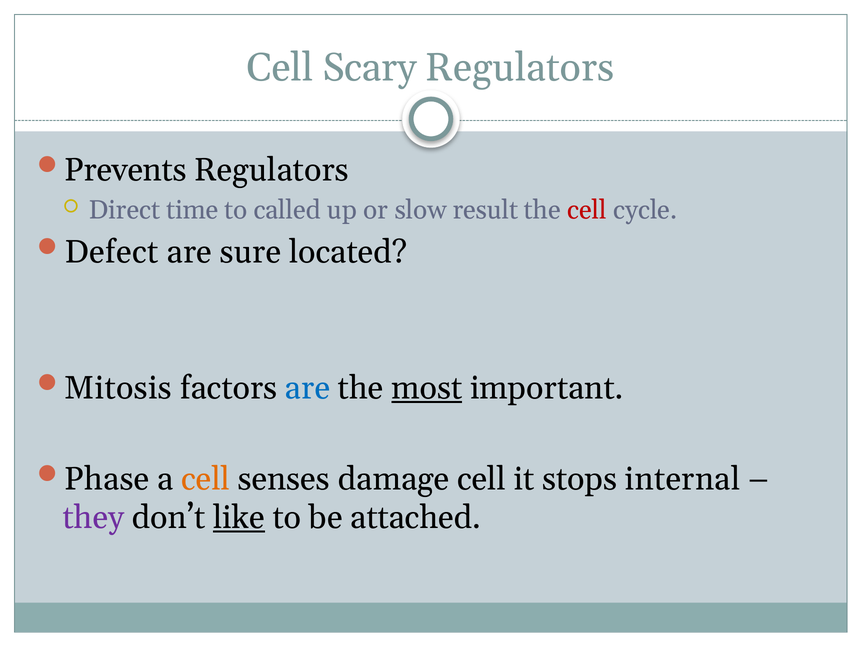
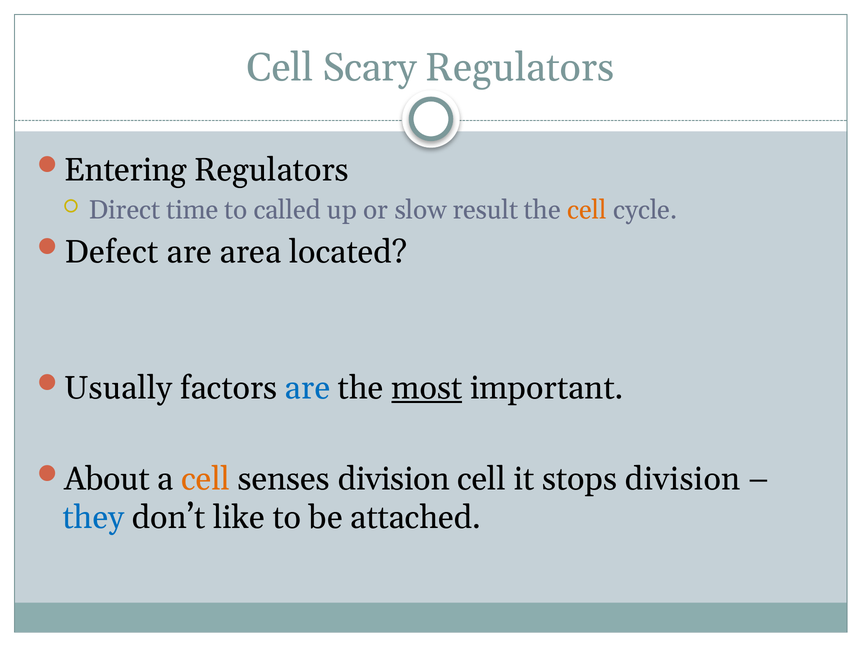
Prevents: Prevents -> Entering
cell at (587, 210) colour: red -> orange
sure: sure -> area
Mitosis: Mitosis -> Usually
Phase: Phase -> About
senses damage: damage -> division
stops internal: internal -> division
they colour: purple -> blue
like underline: present -> none
